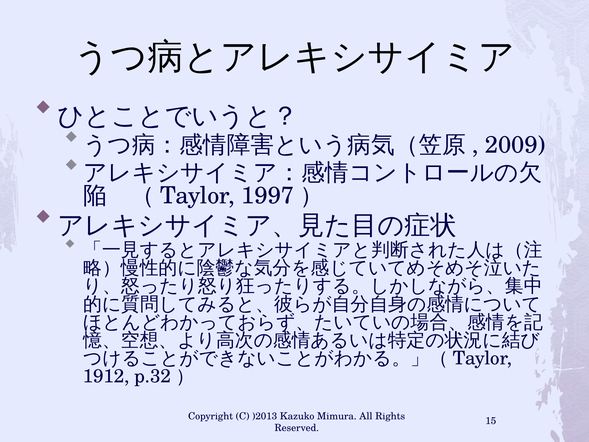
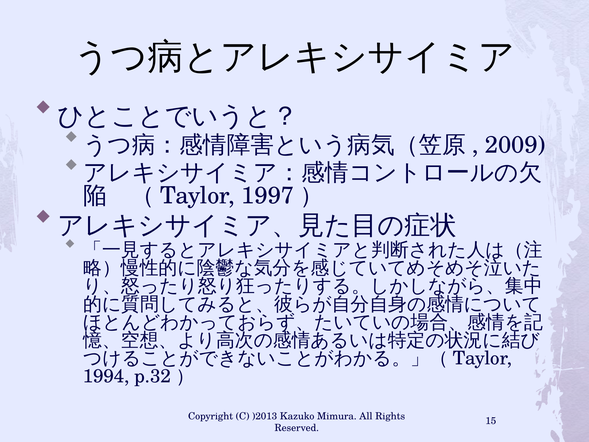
1912: 1912 -> 1994
